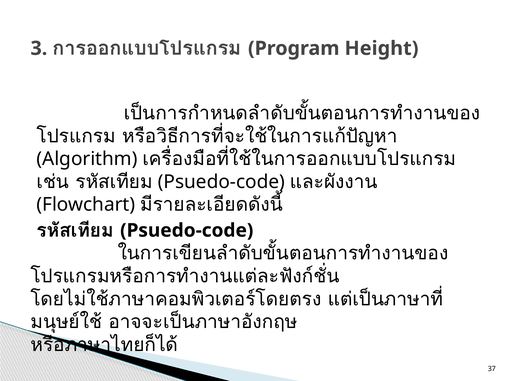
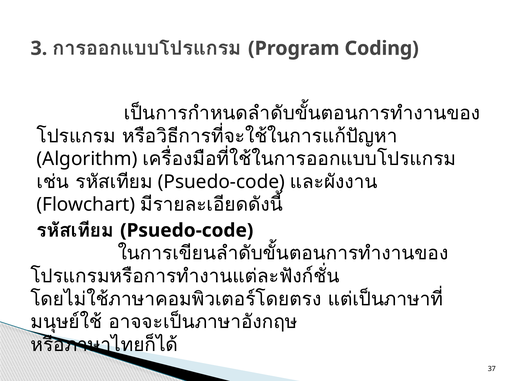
Height: Height -> Coding
